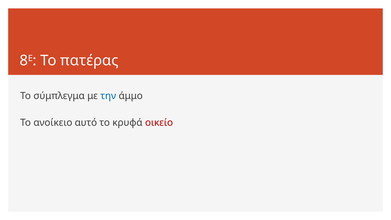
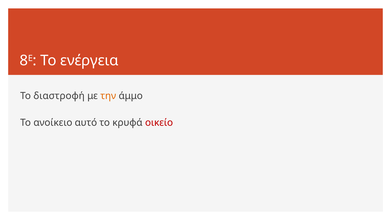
πατέρας: πατέρας -> ενέργεια
σύμπλεγμα: σύμπλεγμα -> διαστροφή
την colour: blue -> orange
